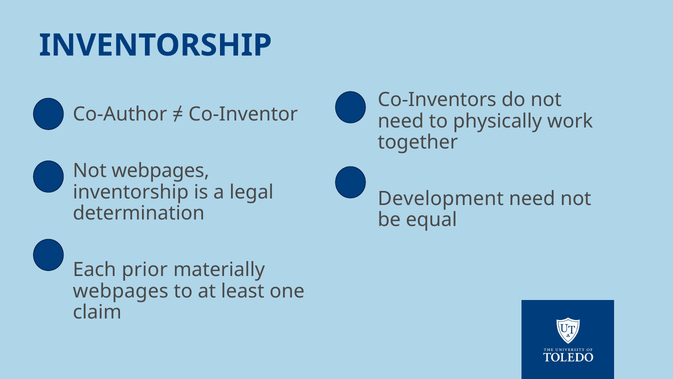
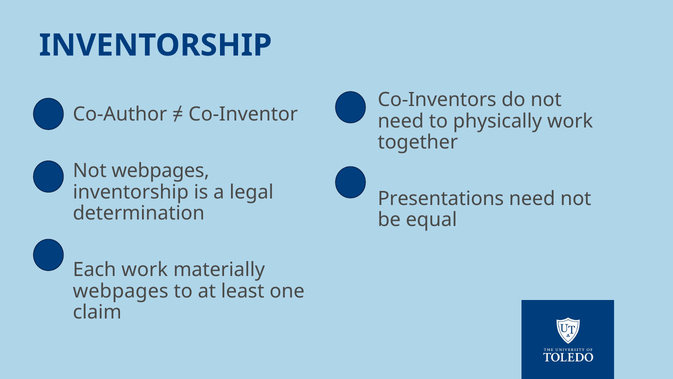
Development: Development -> Presentations
Each prior: prior -> work
